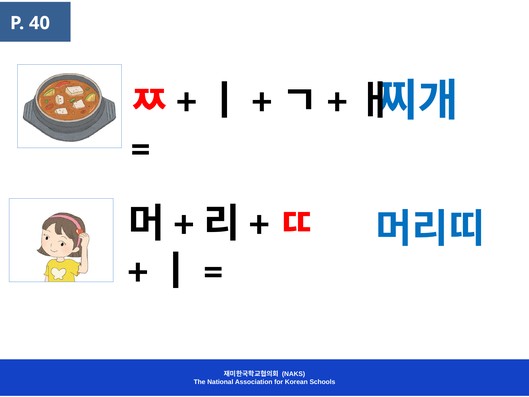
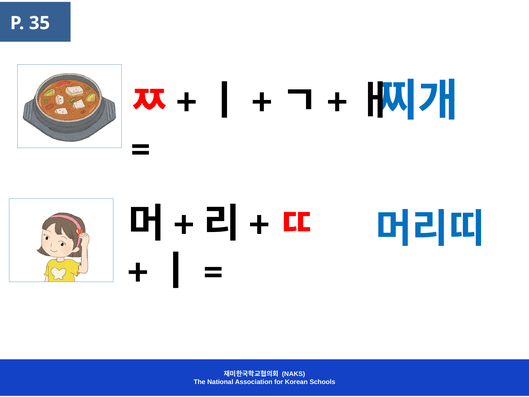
40: 40 -> 35
